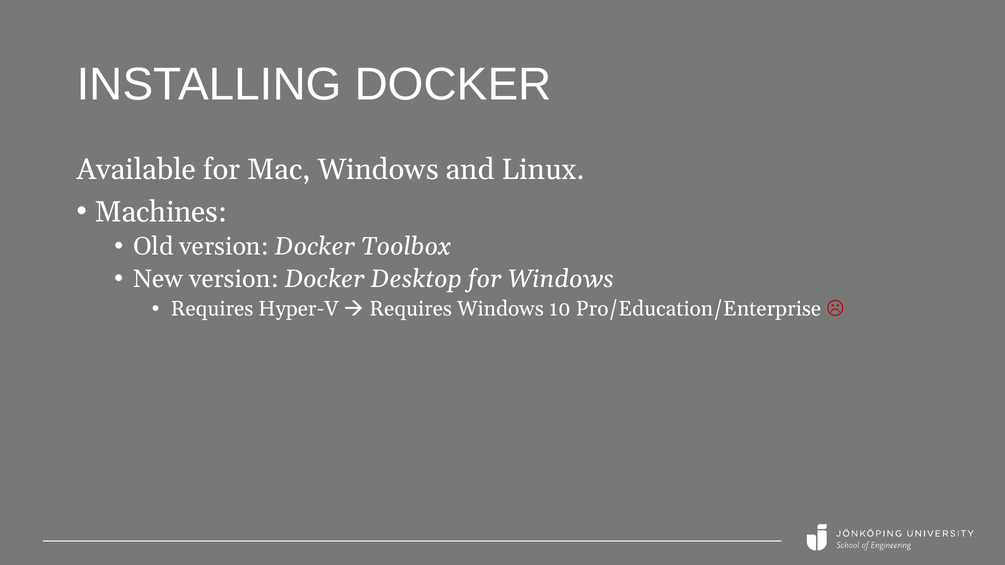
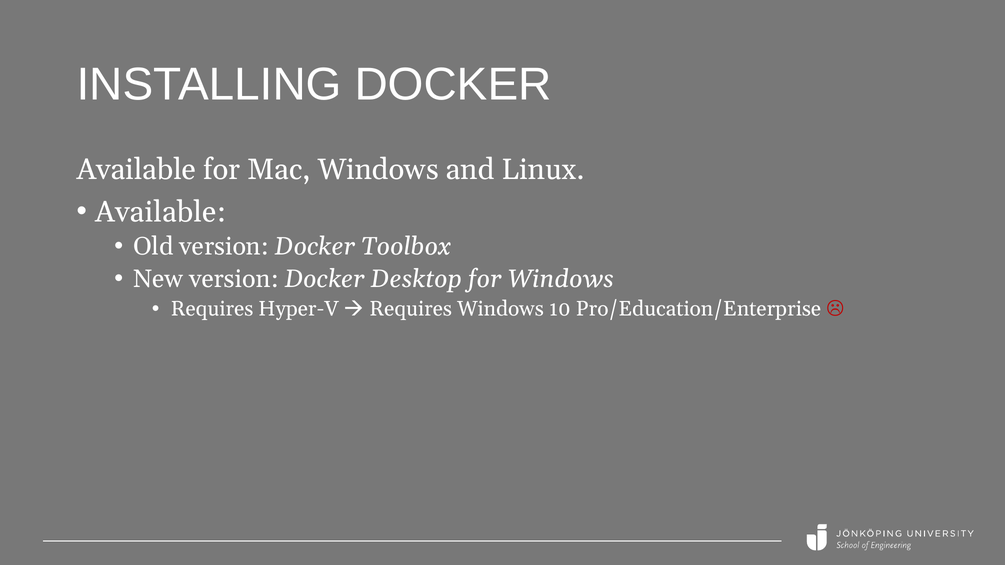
Machines at (161, 212): Machines -> Available
